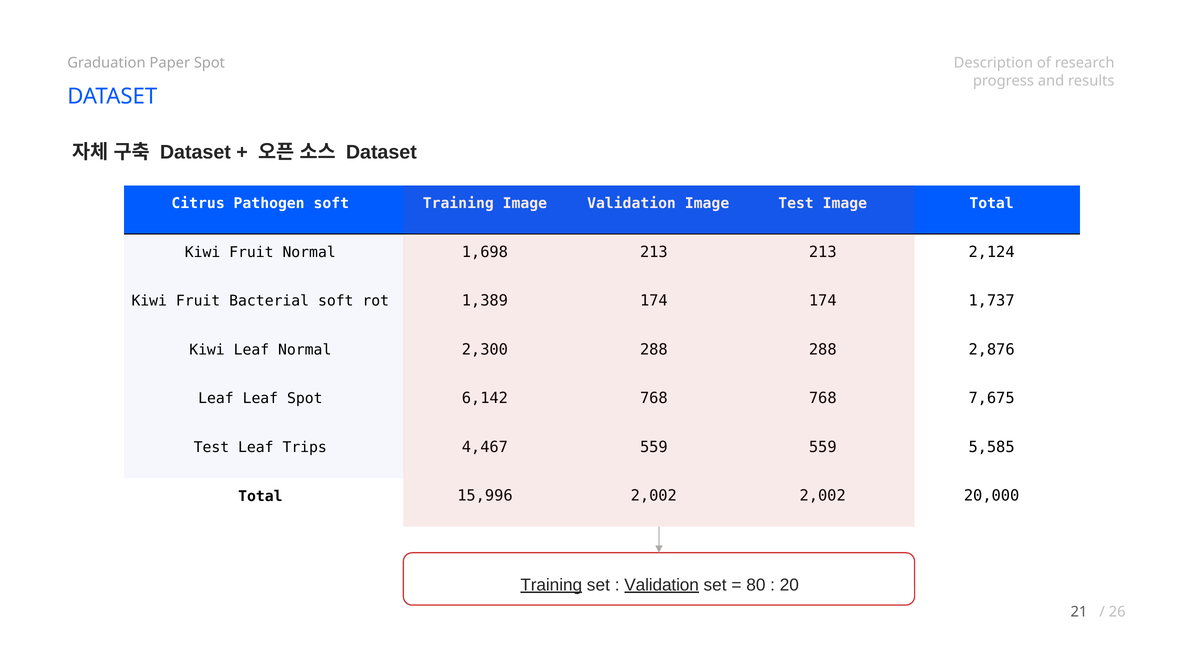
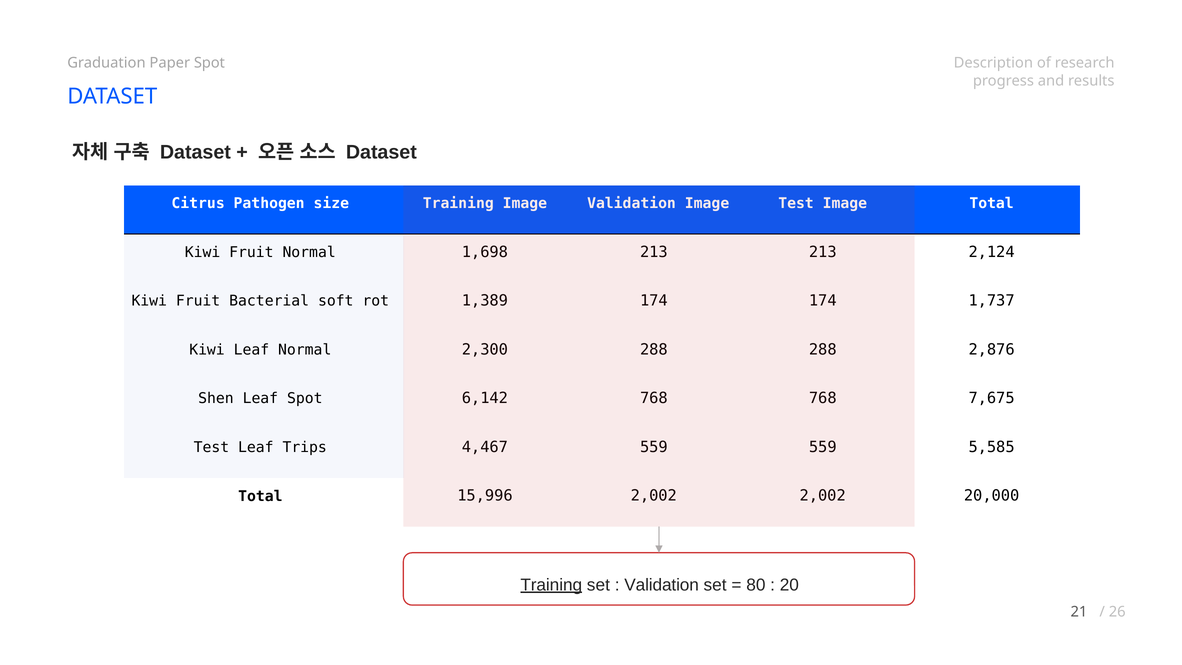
Pathogen soft: soft -> size
Leaf at (216, 399): Leaf -> Shen
Validation at (662, 585) underline: present -> none
